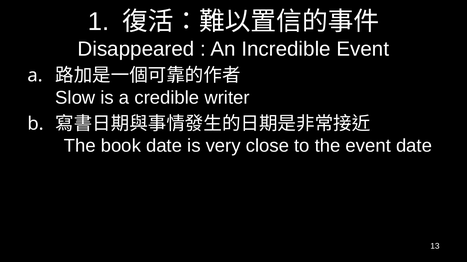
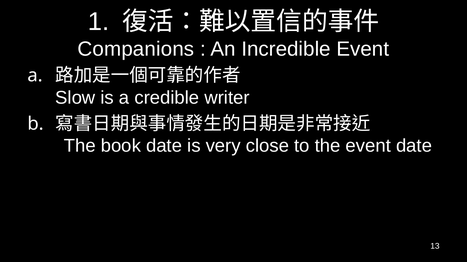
Disappeared: Disappeared -> Companions
